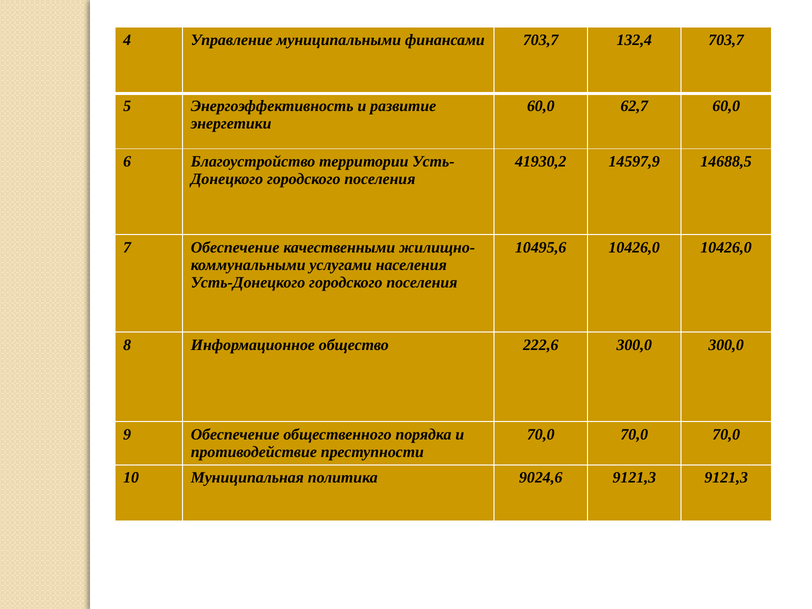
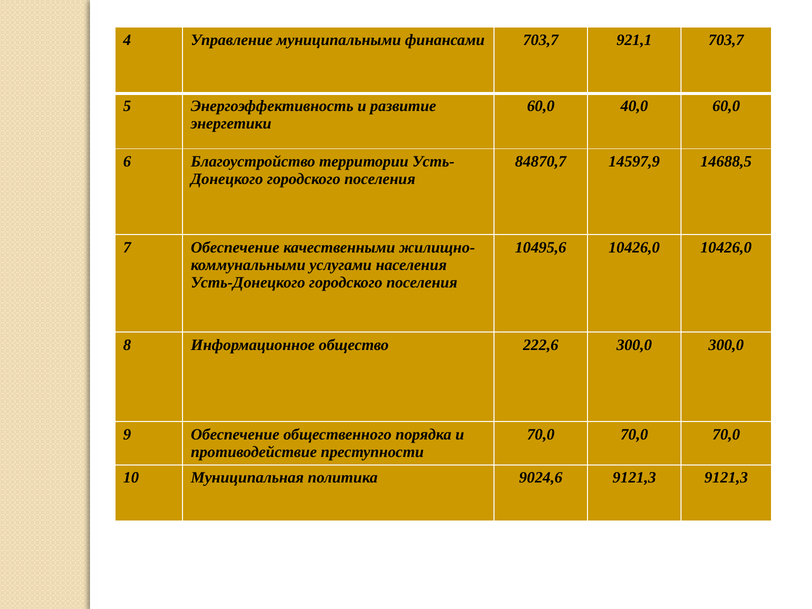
132,4: 132,4 -> 921,1
62,7: 62,7 -> 40,0
41930,2: 41930,2 -> 84870,7
